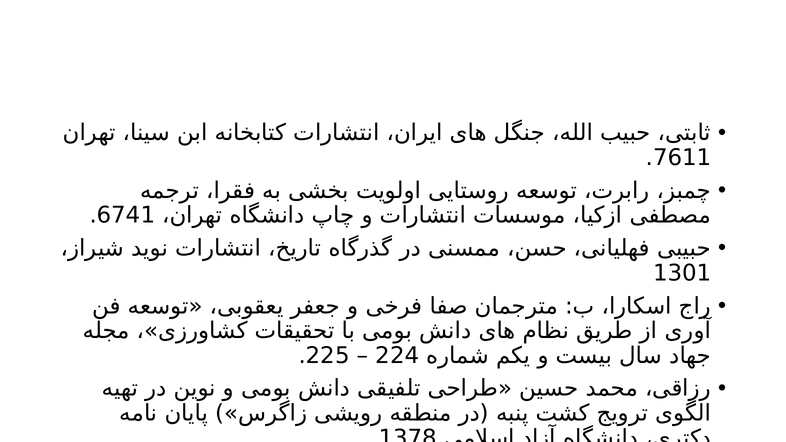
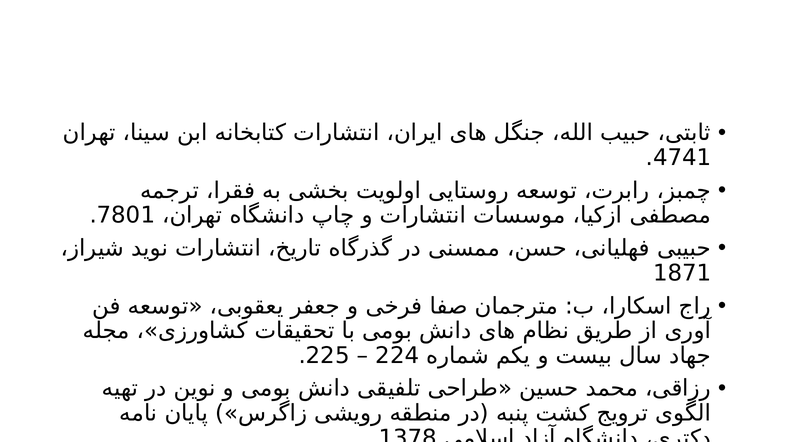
7611: 7611 -> 4741
6741: 6741 -> 7801
1301: 1301 -> 1871
